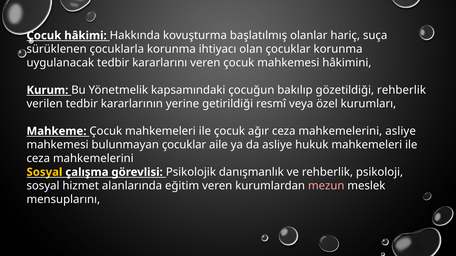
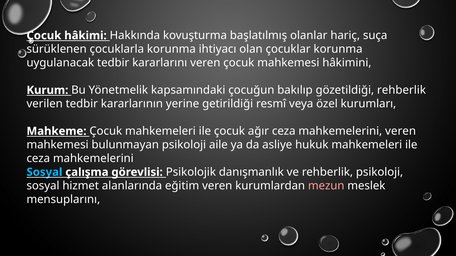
mahkemelerini asliye: asliye -> veren
bulunmayan çocuklar: çocuklar -> psikoloji
Sosyal at (44, 172) colour: yellow -> light blue
